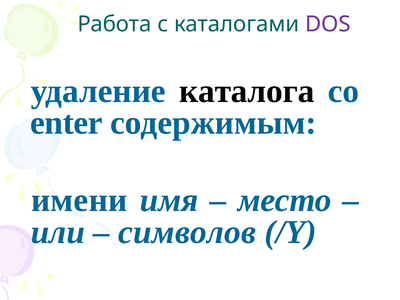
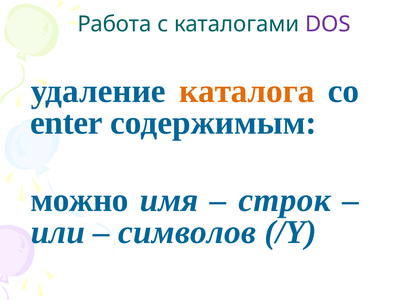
каталога colour: black -> orange
имени: имени -> можно
место: место -> строк
